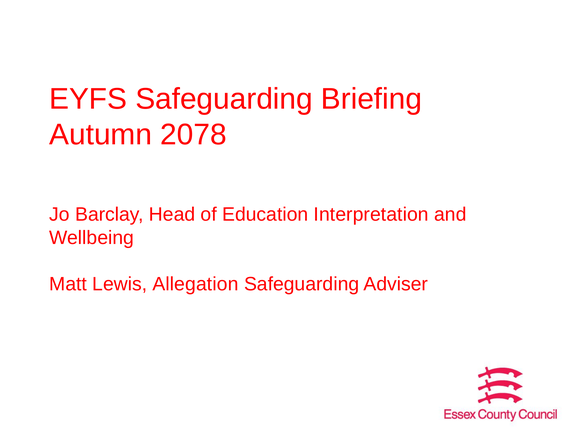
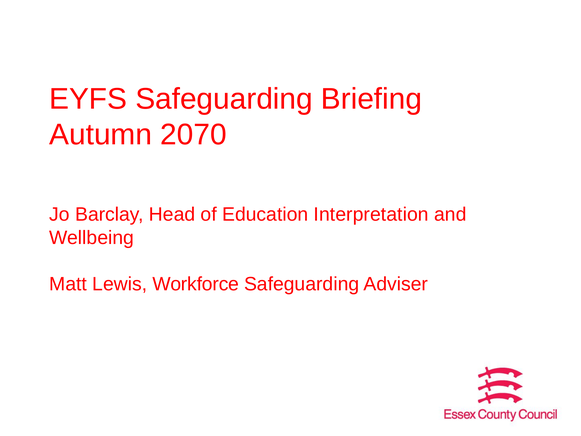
2078: 2078 -> 2070
Allegation: Allegation -> Workforce
